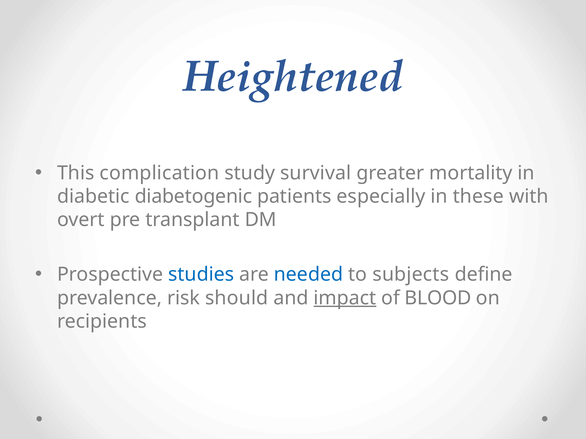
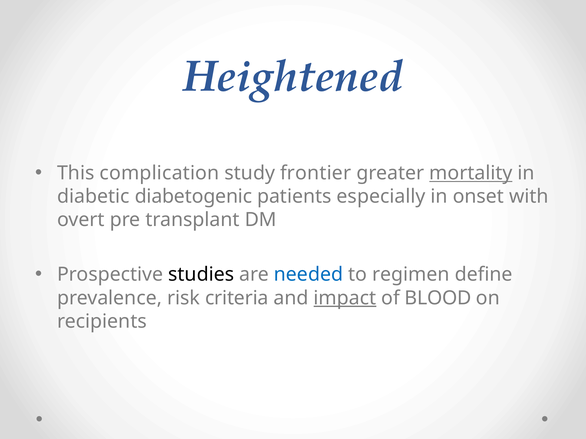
survival: survival -> frontier
mortality underline: none -> present
these: these -> onset
studies colour: blue -> black
subjects: subjects -> regimen
should: should -> criteria
